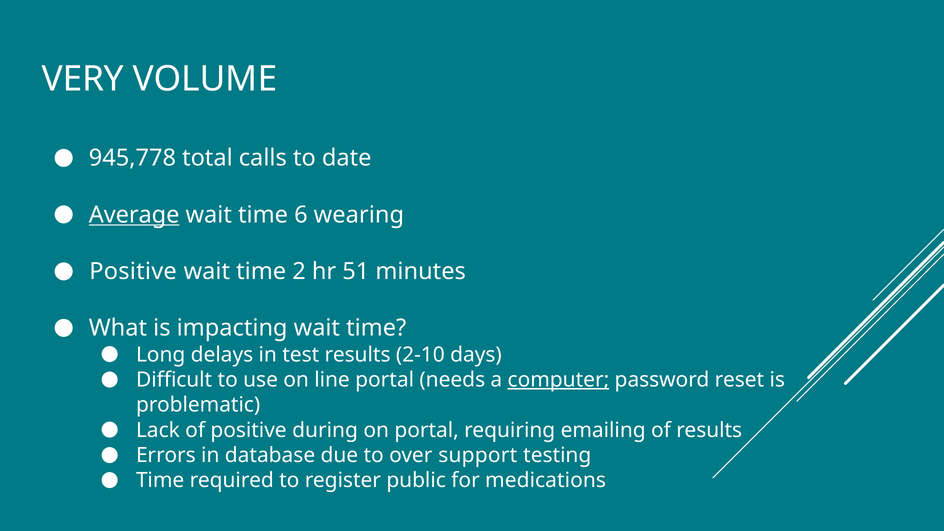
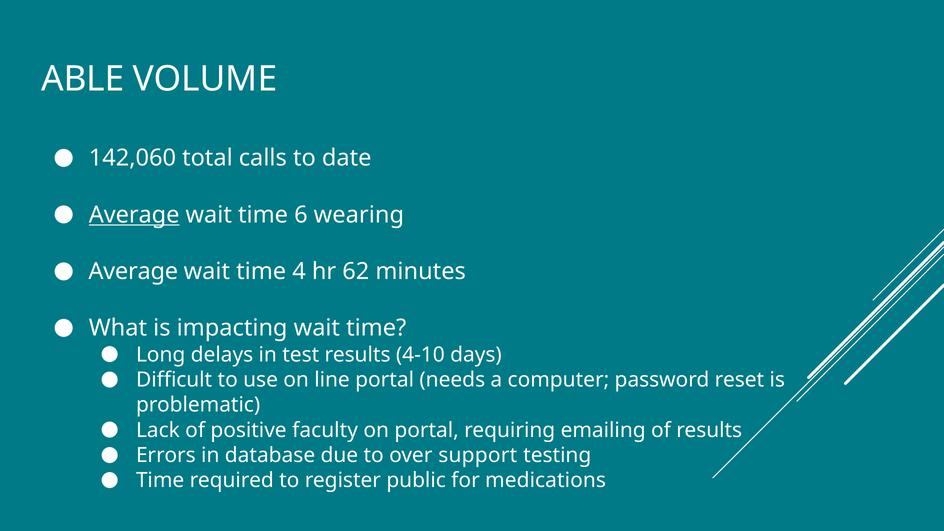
VERY: VERY -> ABLE
945,778: 945,778 -> 142,060
Positive at (133, 271): Positive -> Average
2: 2 -> 4
51: 51 -> 62
2-10: 2-10 -> 4-10
computer underline: present -> none
during: during -> faculty
